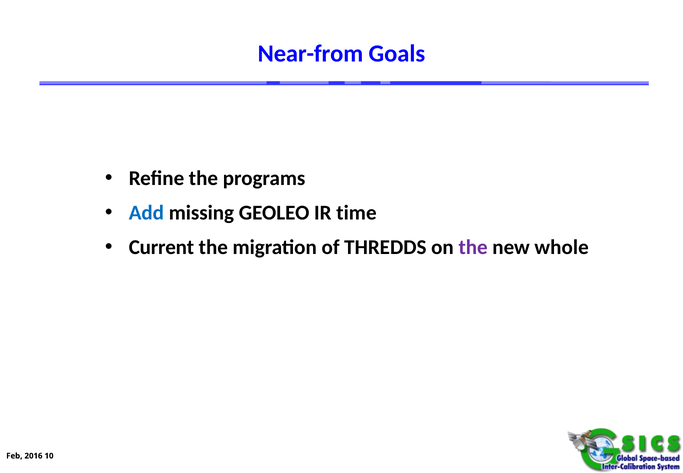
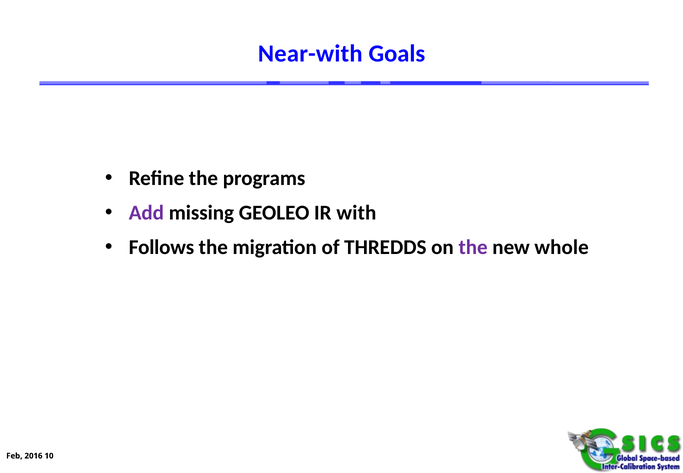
Near-from: Near-from -> Near-with
Add colour: blue -> purple
time: time -> with
Current: Current -> Follows
